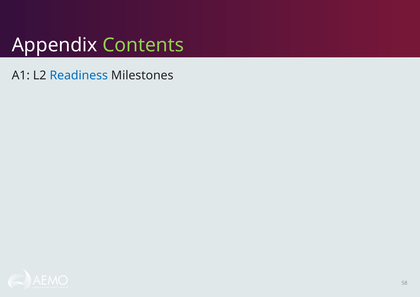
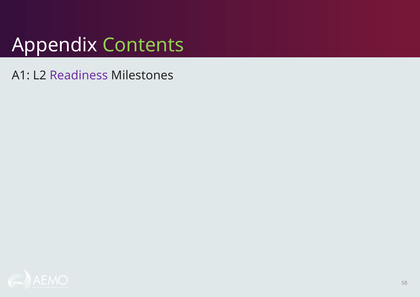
Readiness colour: blue -> purple
